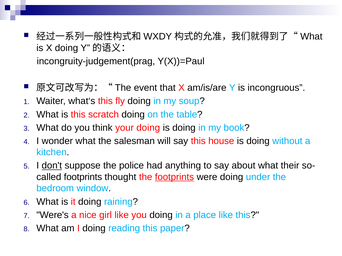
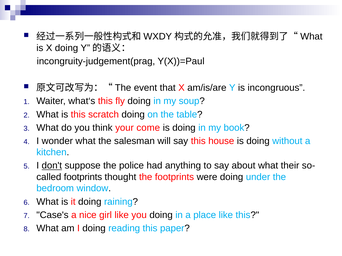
your doing: doing -> come
footprints at (174, 177) underline: present -> none
Were's: Were's -> Case's
